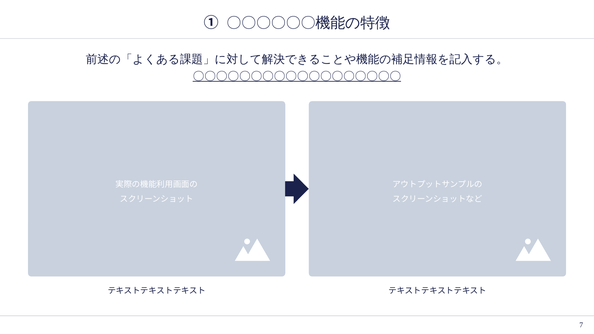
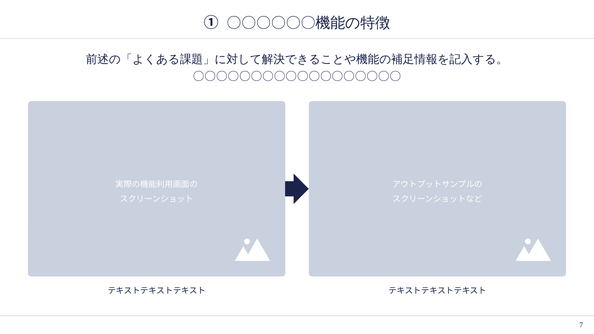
〇〇〇〇〇〇〇〇〇〇〇〇〇〇〇〇〇〇 underline: present -> none
